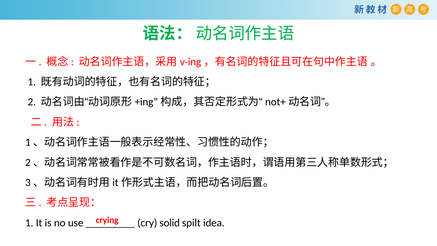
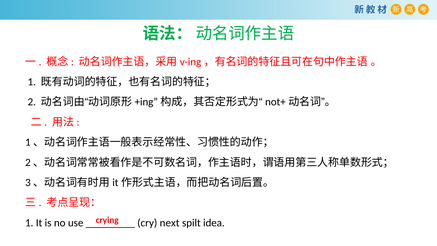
solid: solid -> next
